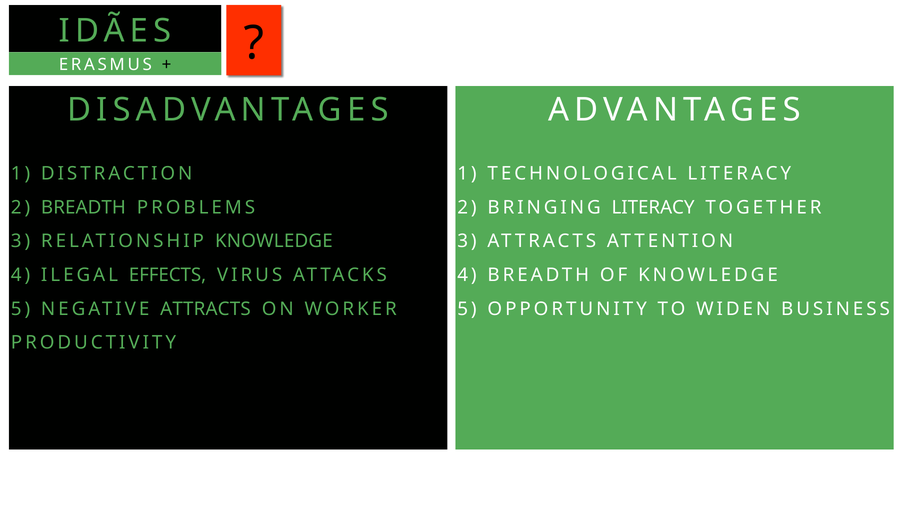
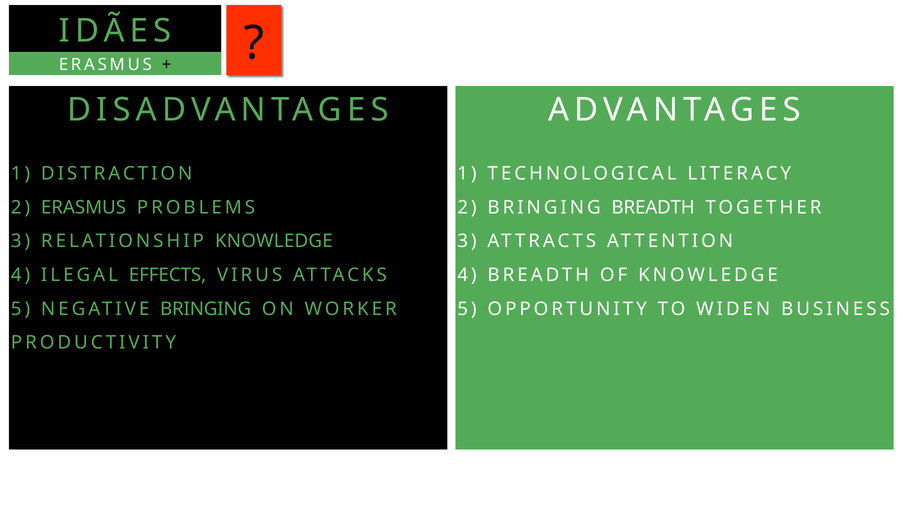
2 BREADTH: BREADTH -> ERASMUS
BRINGING LITERACY: LITERACY -> BREADTH
NEGATIVE ATTRACTS: ATTRACTS -> BRINGING
